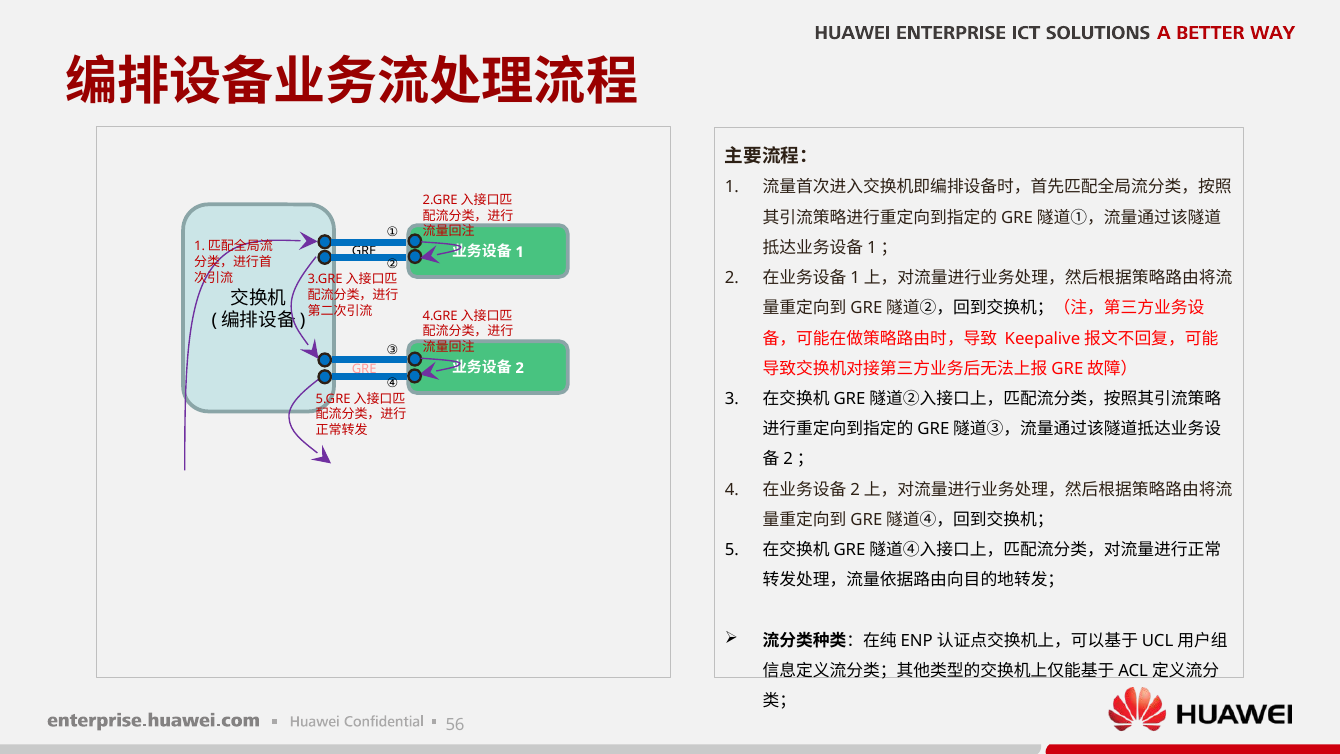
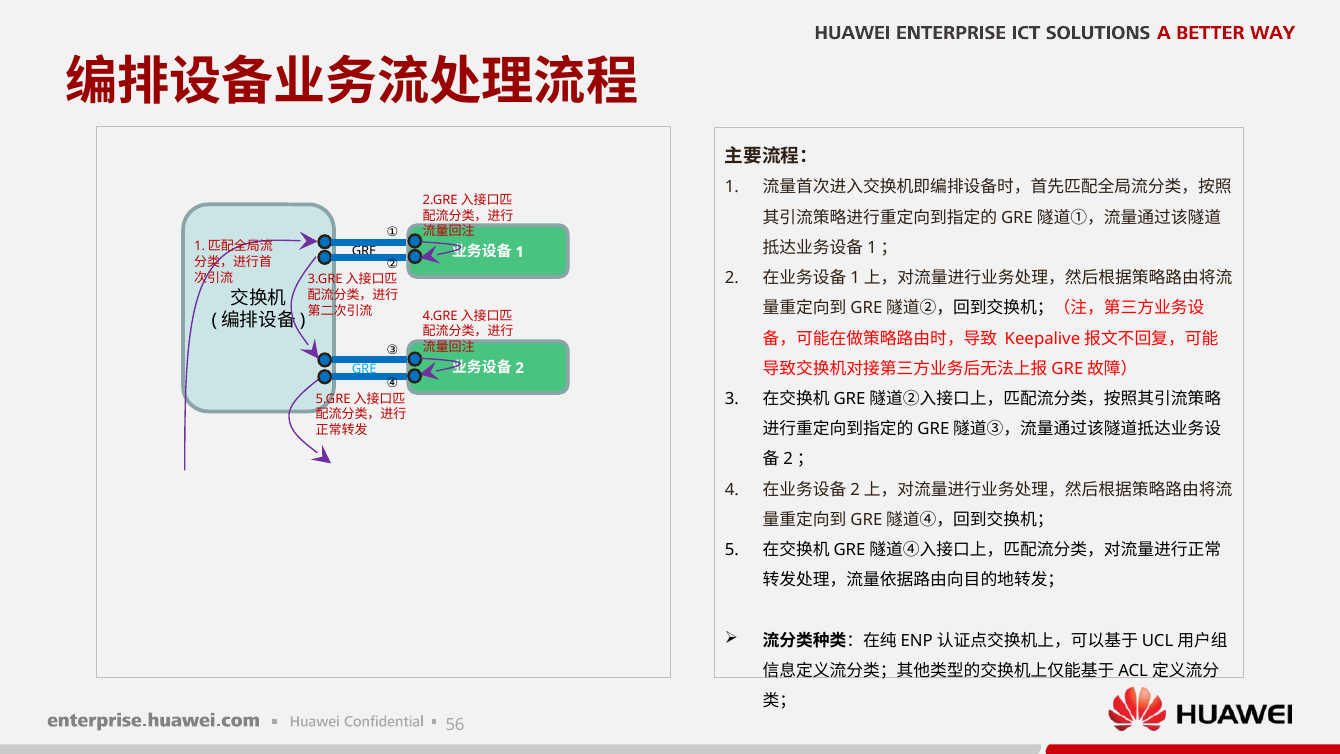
GRE at (364, 369) colour: pink -> light blue
